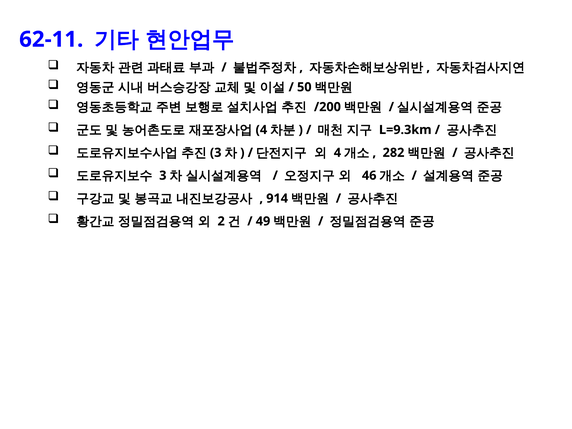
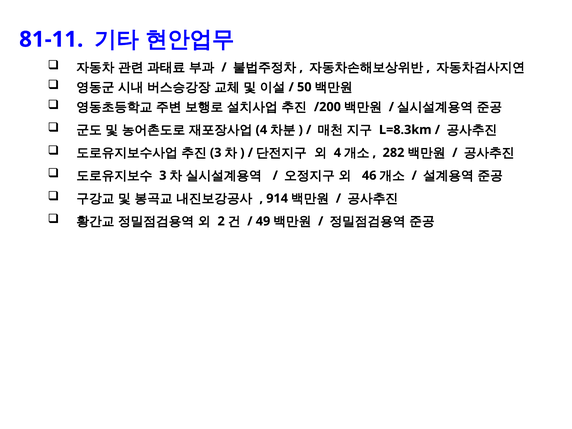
62-11: 62-11 -> 81-11
L=9.3km: L=9.3km -> L=8.3km
